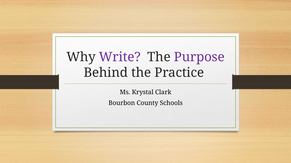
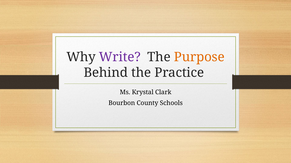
Purpose colour: purple -> orange
